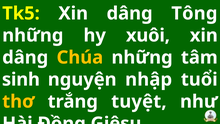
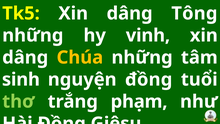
xuôi: xuôi -> vinh
nguyện nhập: nhập -> đồng
thơ colour: yellow -> light green
tuyệt: tuyệt -> phạm
